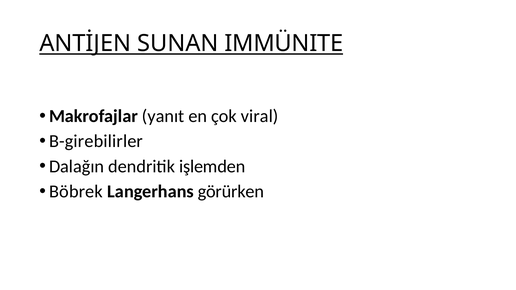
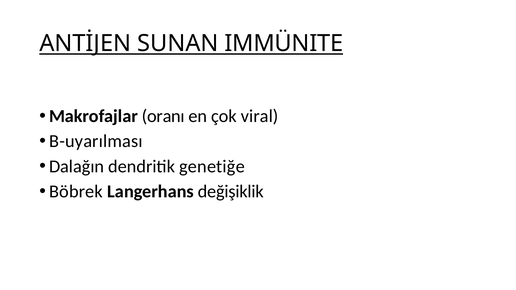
yanıt: yanıt -> oranı
B-girebilirler: B-girebilirler -> B-uyarılması
işlemden: işlemden -> genetiğe
görürken: görürken -> değişiklik
